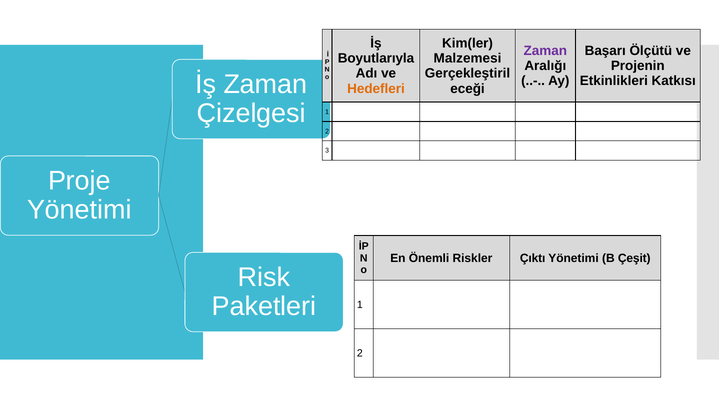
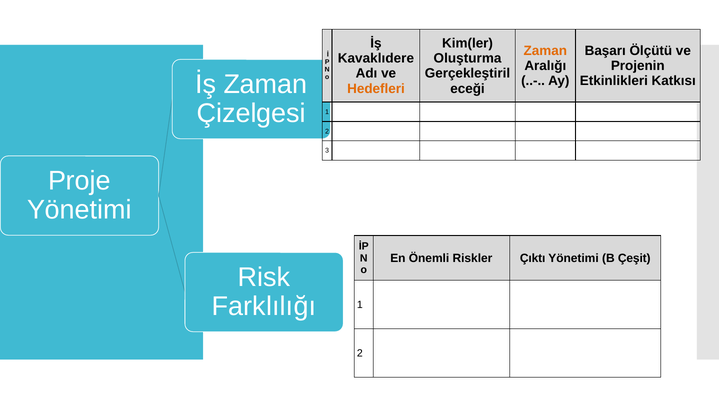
Zaman at (545, 51) colour: purple -> orange
Boyutlarıyla: Boyutlarıyla -> Kavaklıdere
Malzemesi: Malzemesi -> Oluşturma
Paketleri: Paketleri -> Farklılığı
